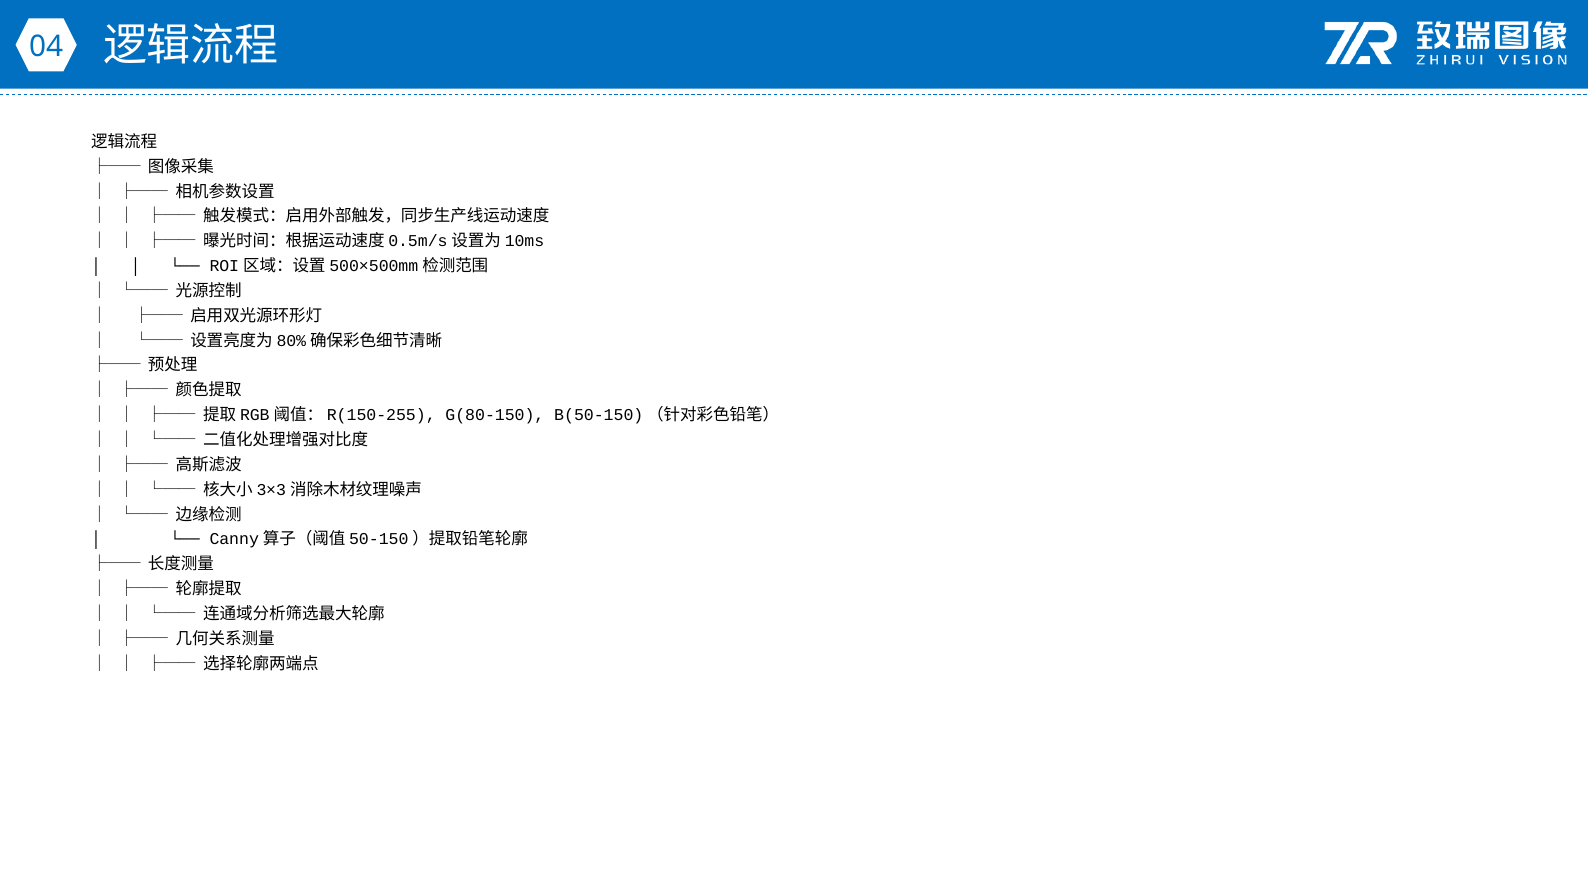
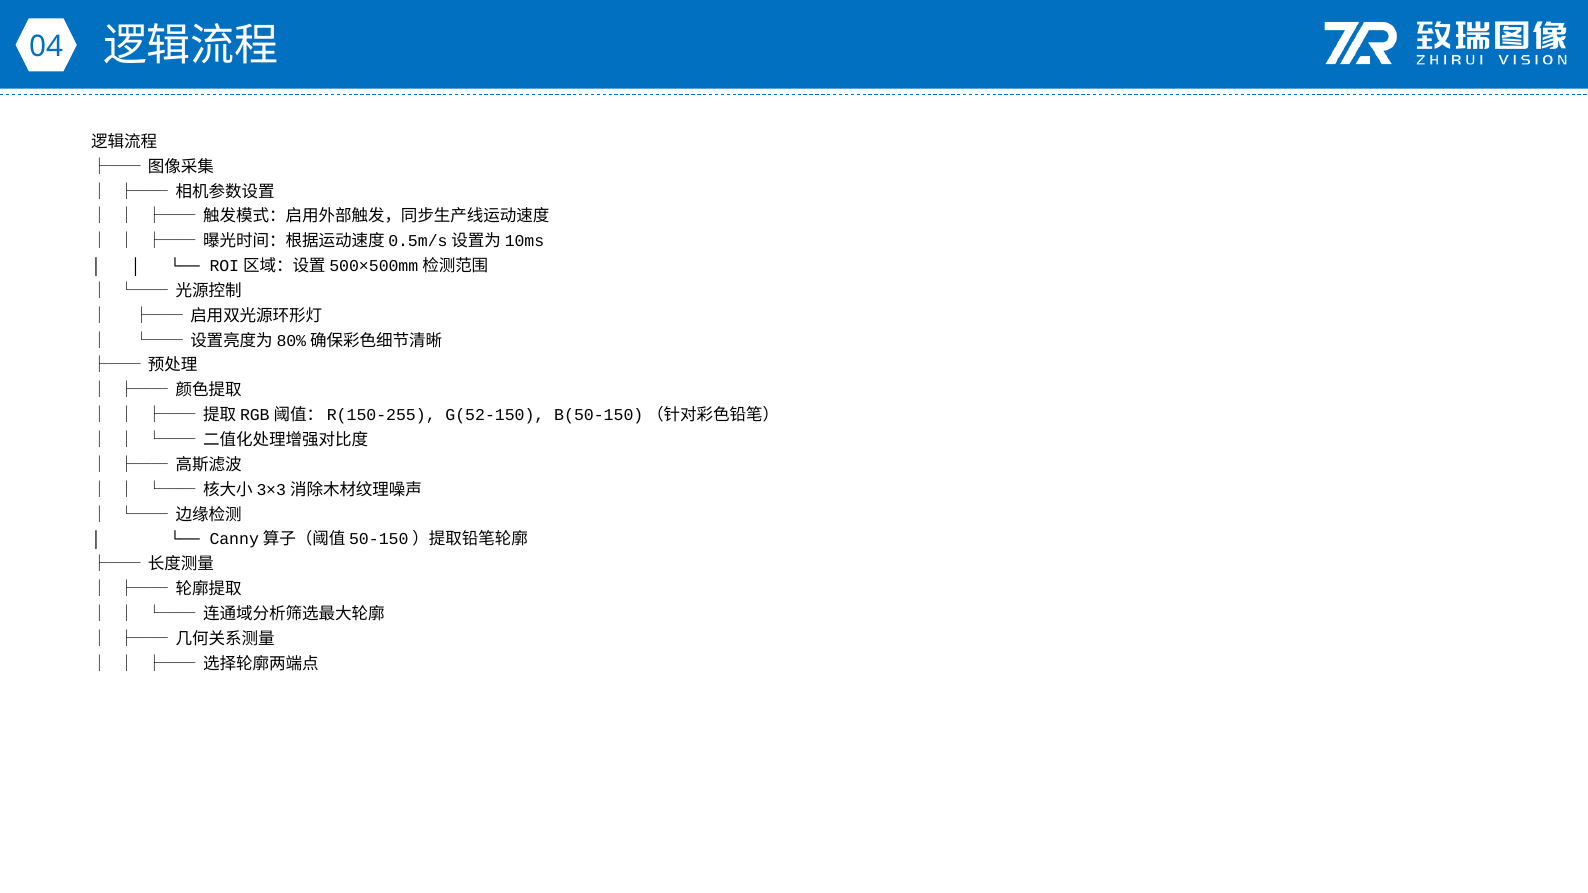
G(80-150: G(80-150 -> G(52-150
